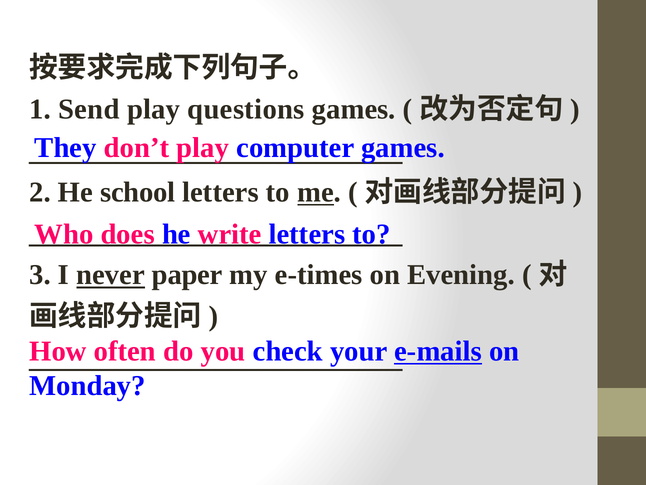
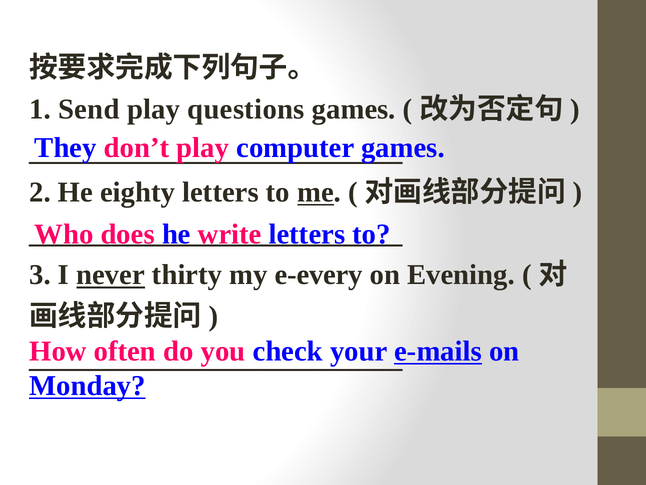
school: school -> eighty
paper: paper -> thirty
e-times: e-times -> e-every
Monday underline: none -> present
